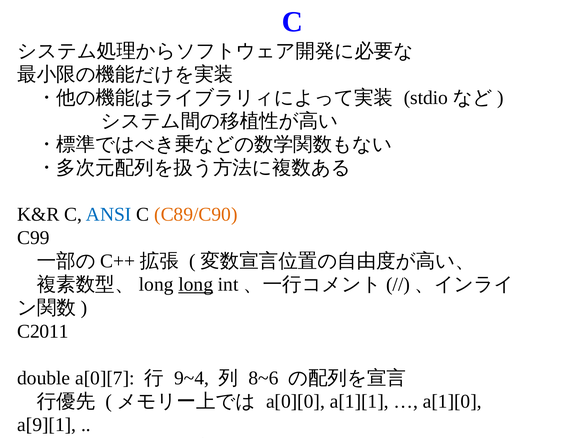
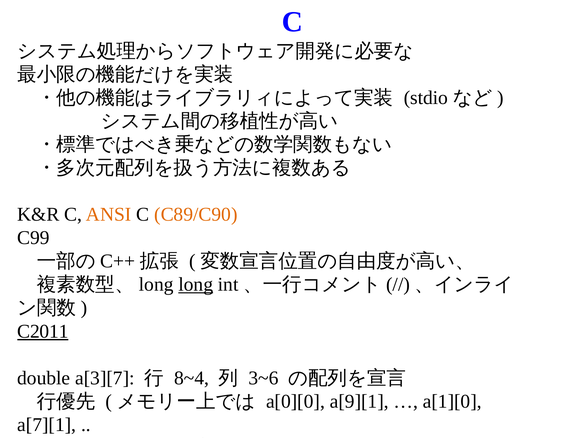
ANSI colour: blue -> orange
C2011 underline: none -> present
a[0][7: a[0][7 -> a[3][7
9~4: 9~4 -> 8~4
8~6: 8~6 -> 3~6
a[1][1: a[1][1 -> a[9][1
a[9][1: a[9][1 -> a[7][1
